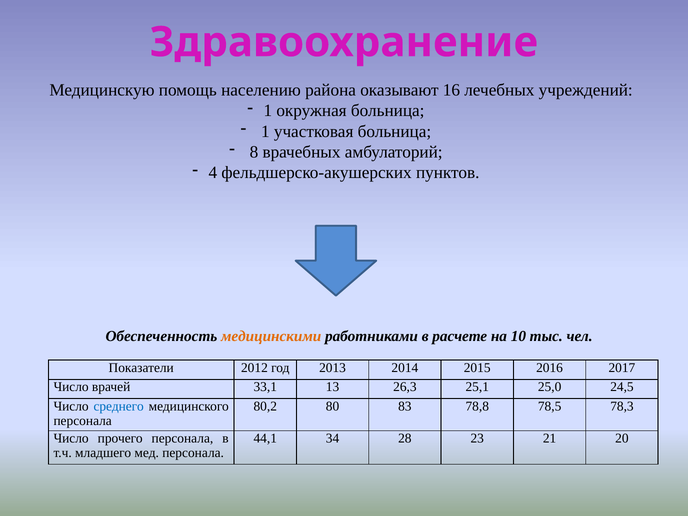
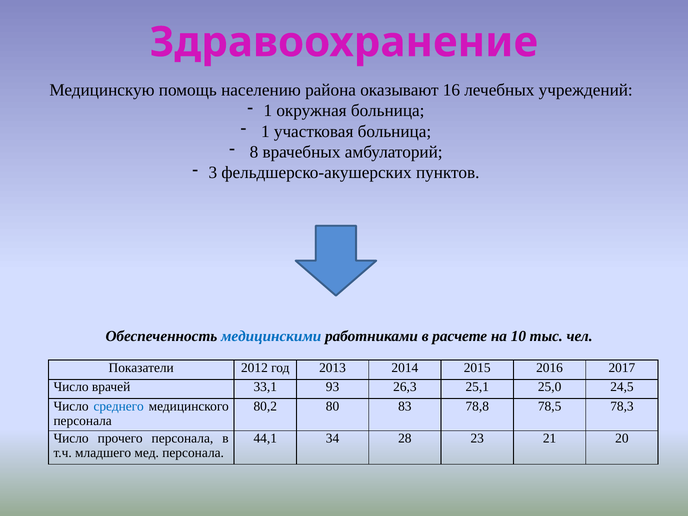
4: 4 -> 3
медицинскими colour: orange -> blue
13: 13 -> 93
